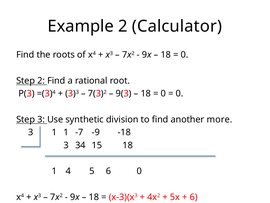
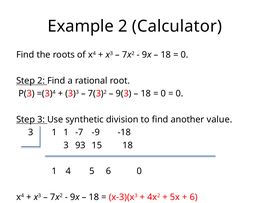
more: more -> value
34: 34 -> 93
